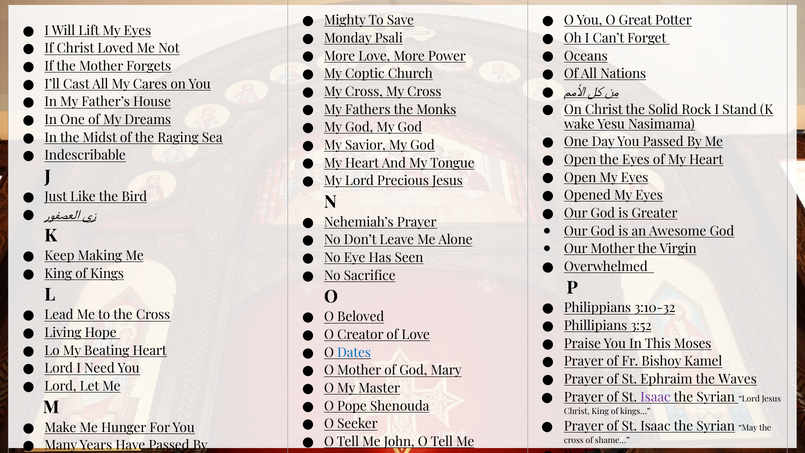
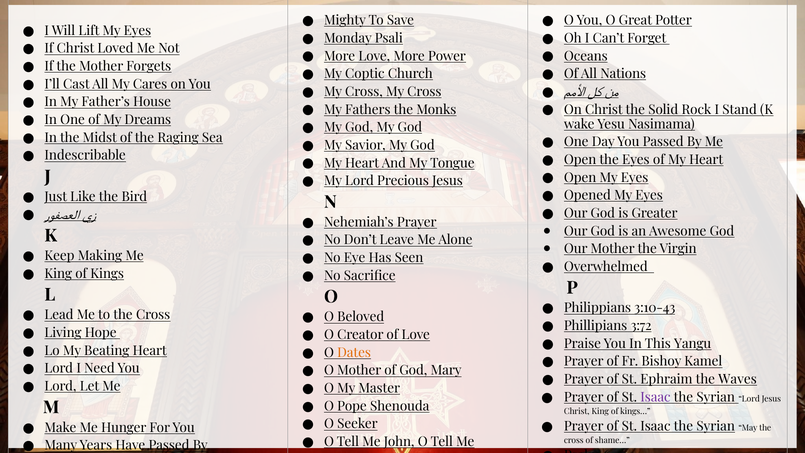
3:10-32: 3:10-32 -> 3:10-43
3:52: 3:52 -> 3:72
Moses: Moses -> Yangu
Dates colour: blue -> orange
